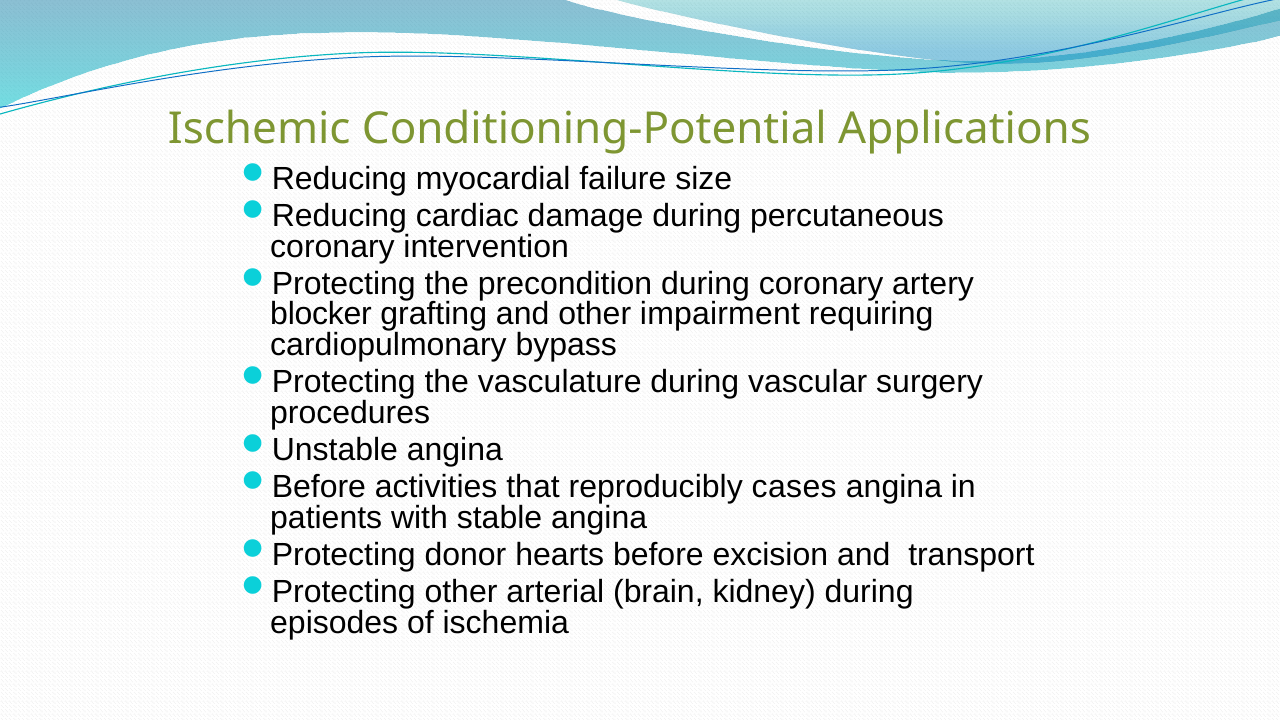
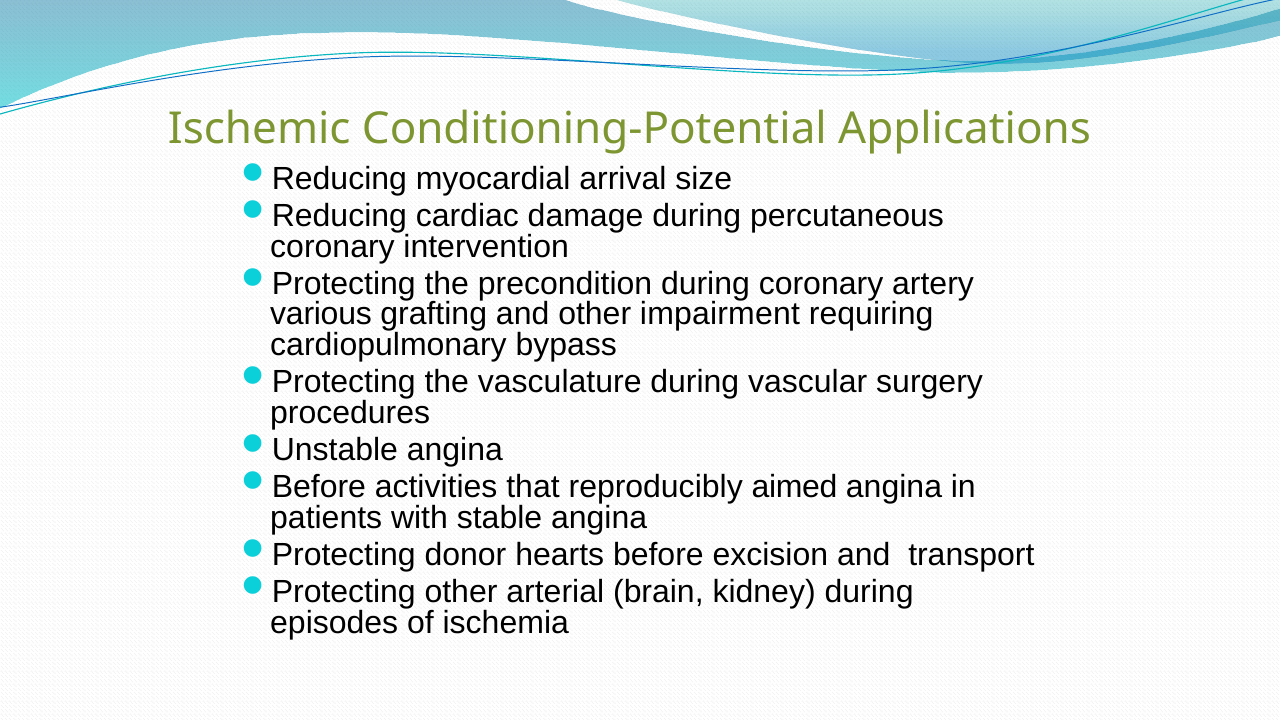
failure: failure -> arrival
blocker: blocker -> various
cases: cases -> aimed
